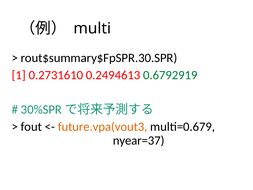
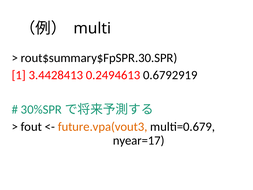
0.2731610: 0.2731610 -> 3.4428413
0.6792919 colour: green -> black
nyear=37: nyear=37 -> nyear=17
